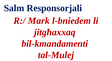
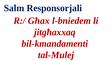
Mark: Mark -> Għax
